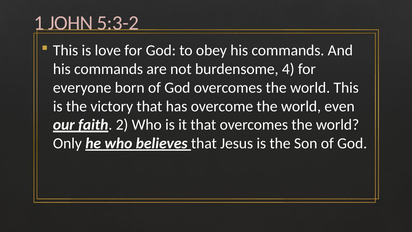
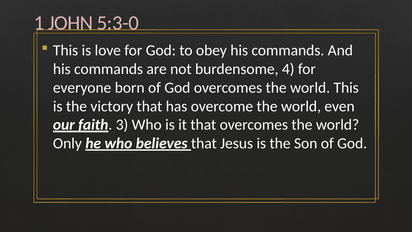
5:3-2: 5:3-2 -> 5:3-0
2: 2 -> 3
